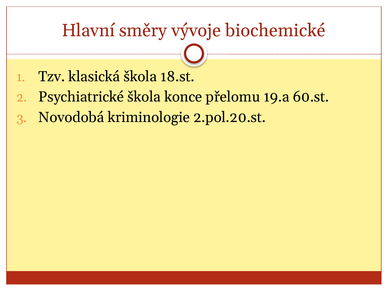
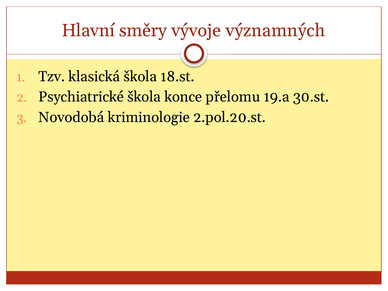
biochemické: biochemické -> významných
60.st: 60.st -> 30.st
